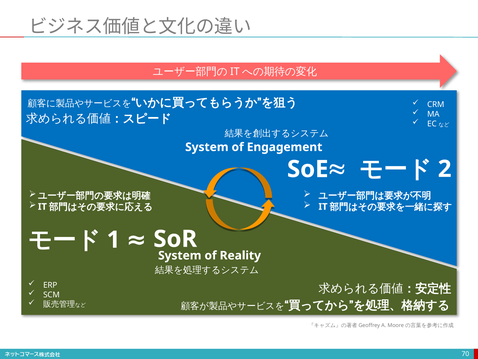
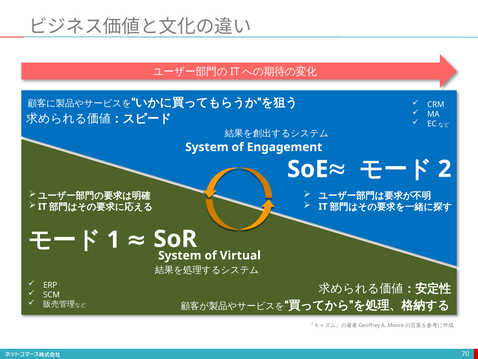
Reality: Reality -> Virtual
